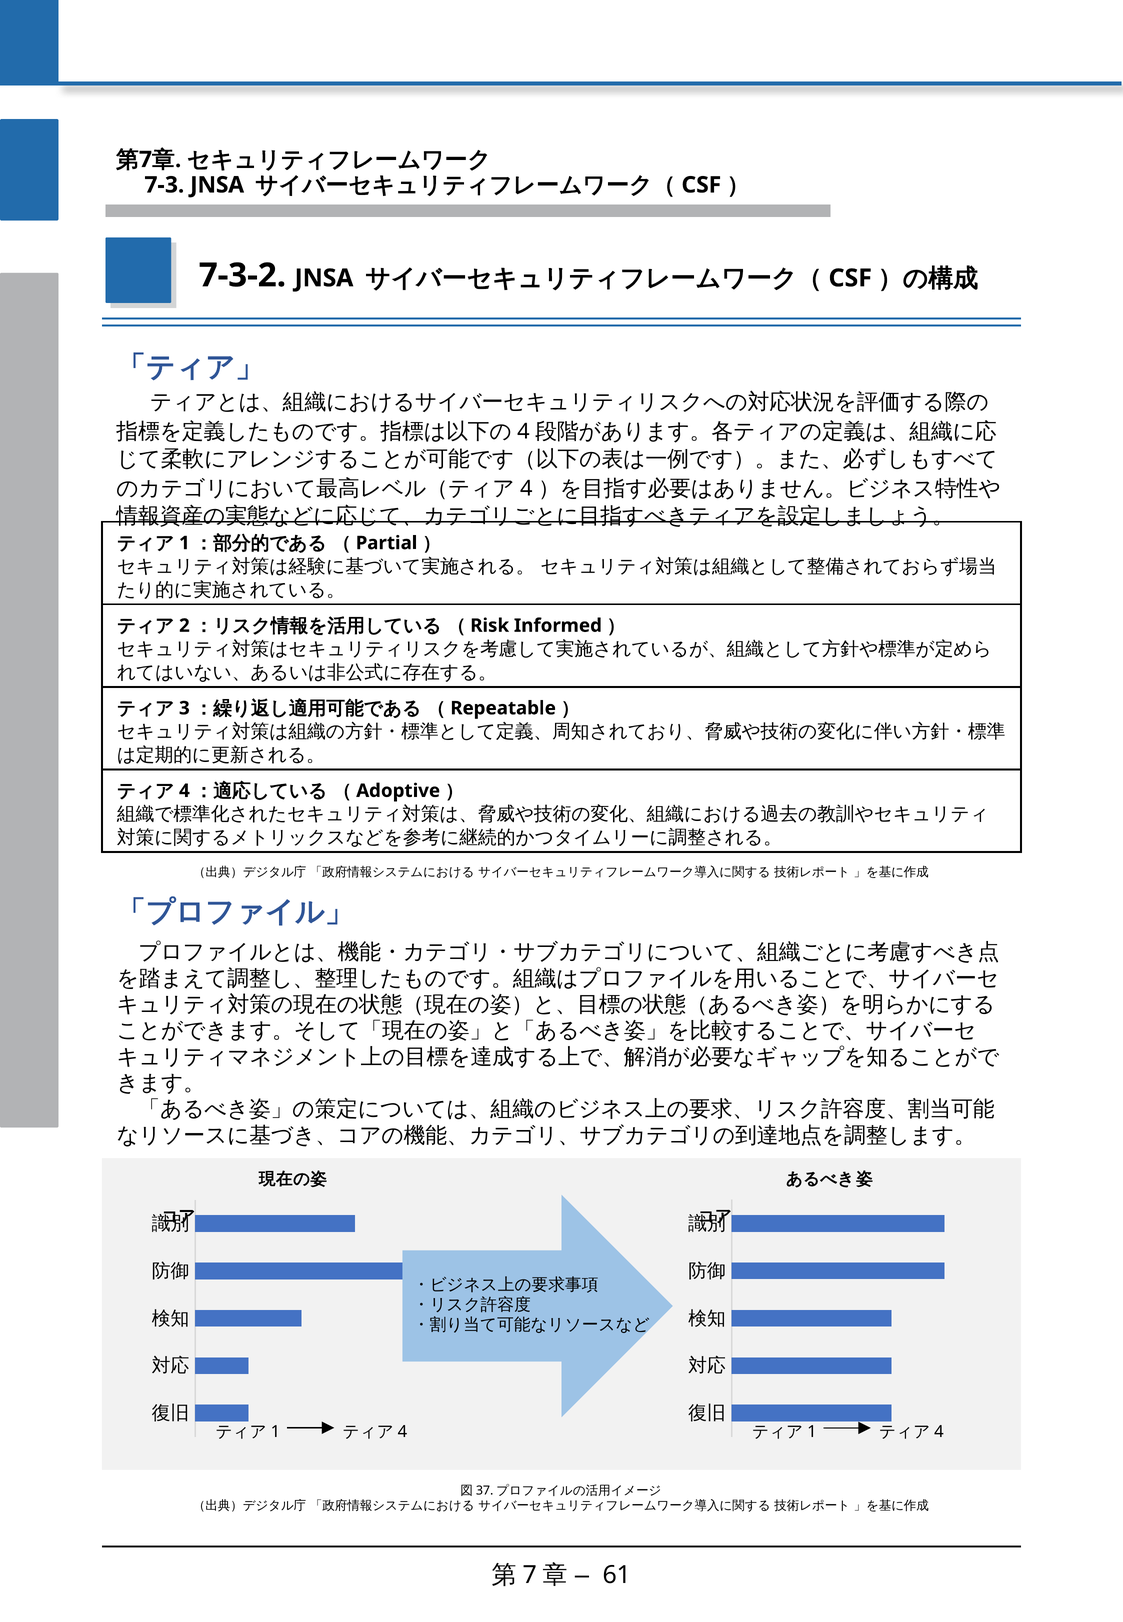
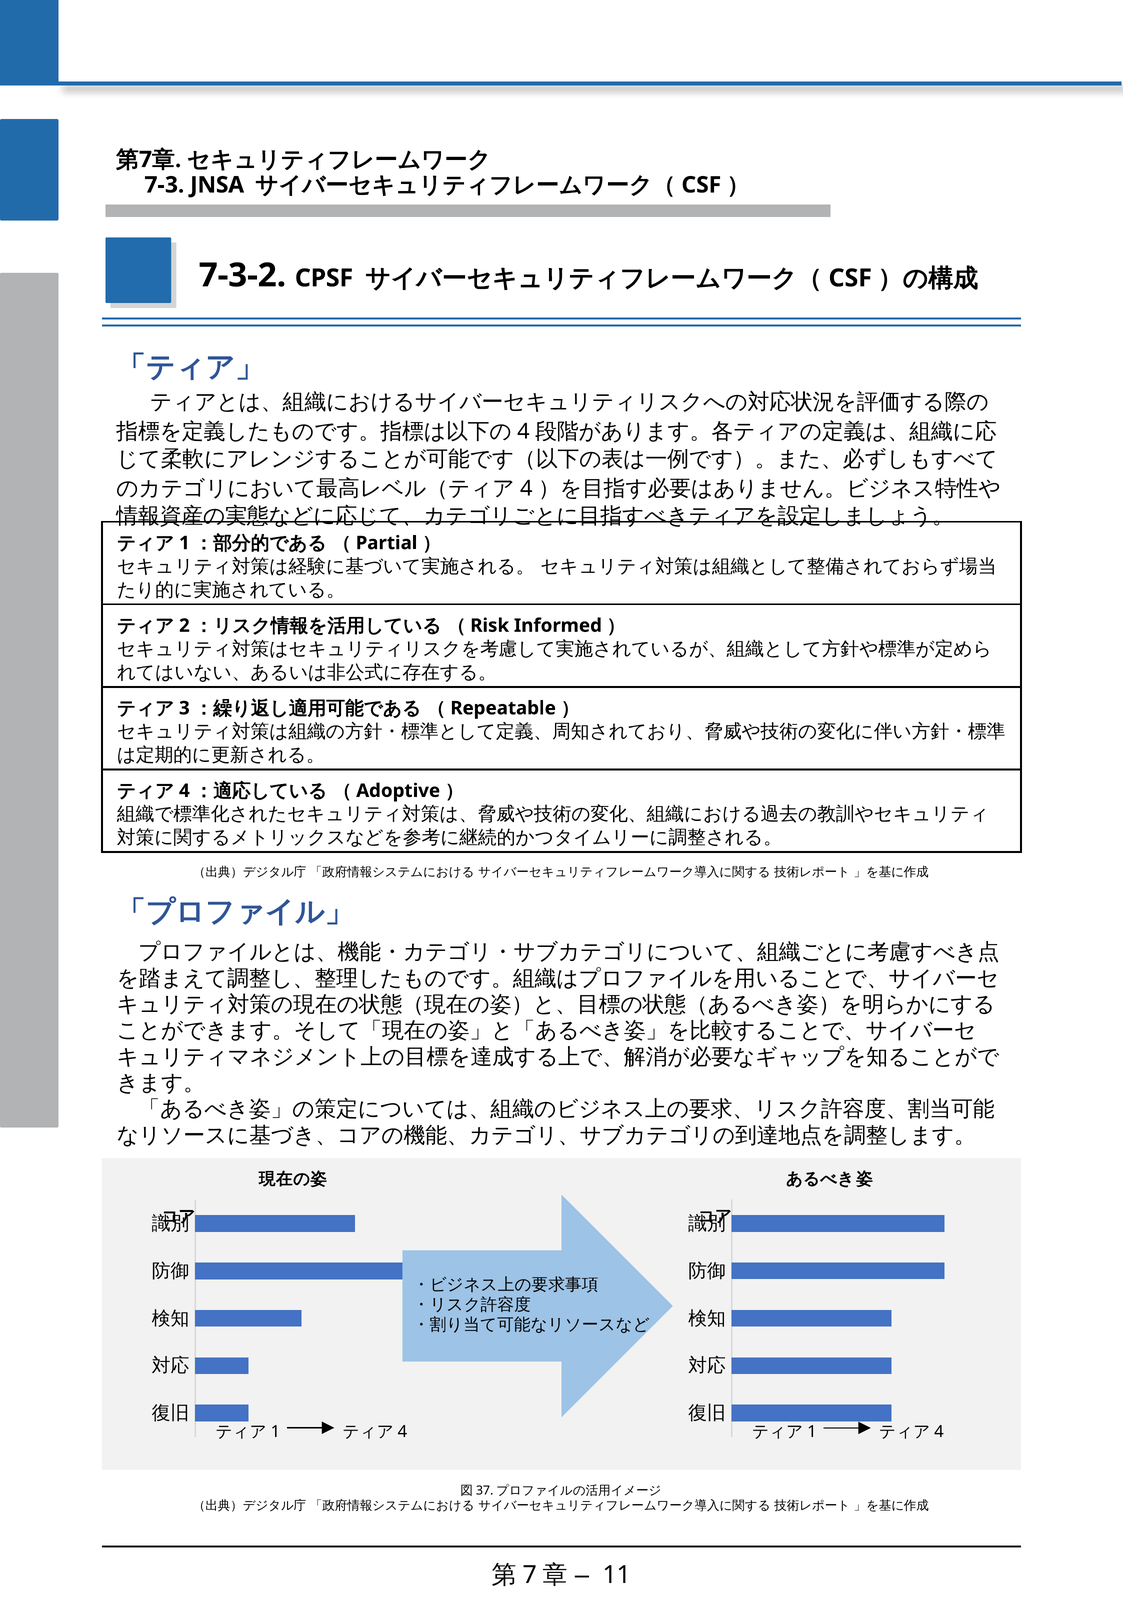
7-3-2 JNSA: JNSA -> CPSF
61: 61 -> 11
